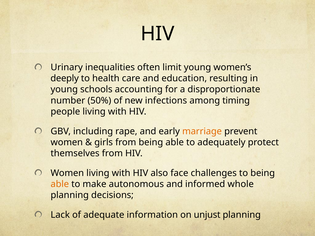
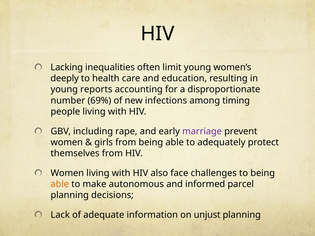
Urinary: Urinary -> Lacking
schools: schools -> reports
50%: 50% -> 69%
marriage colour: orange -> purple
whole: whole -> parcel
